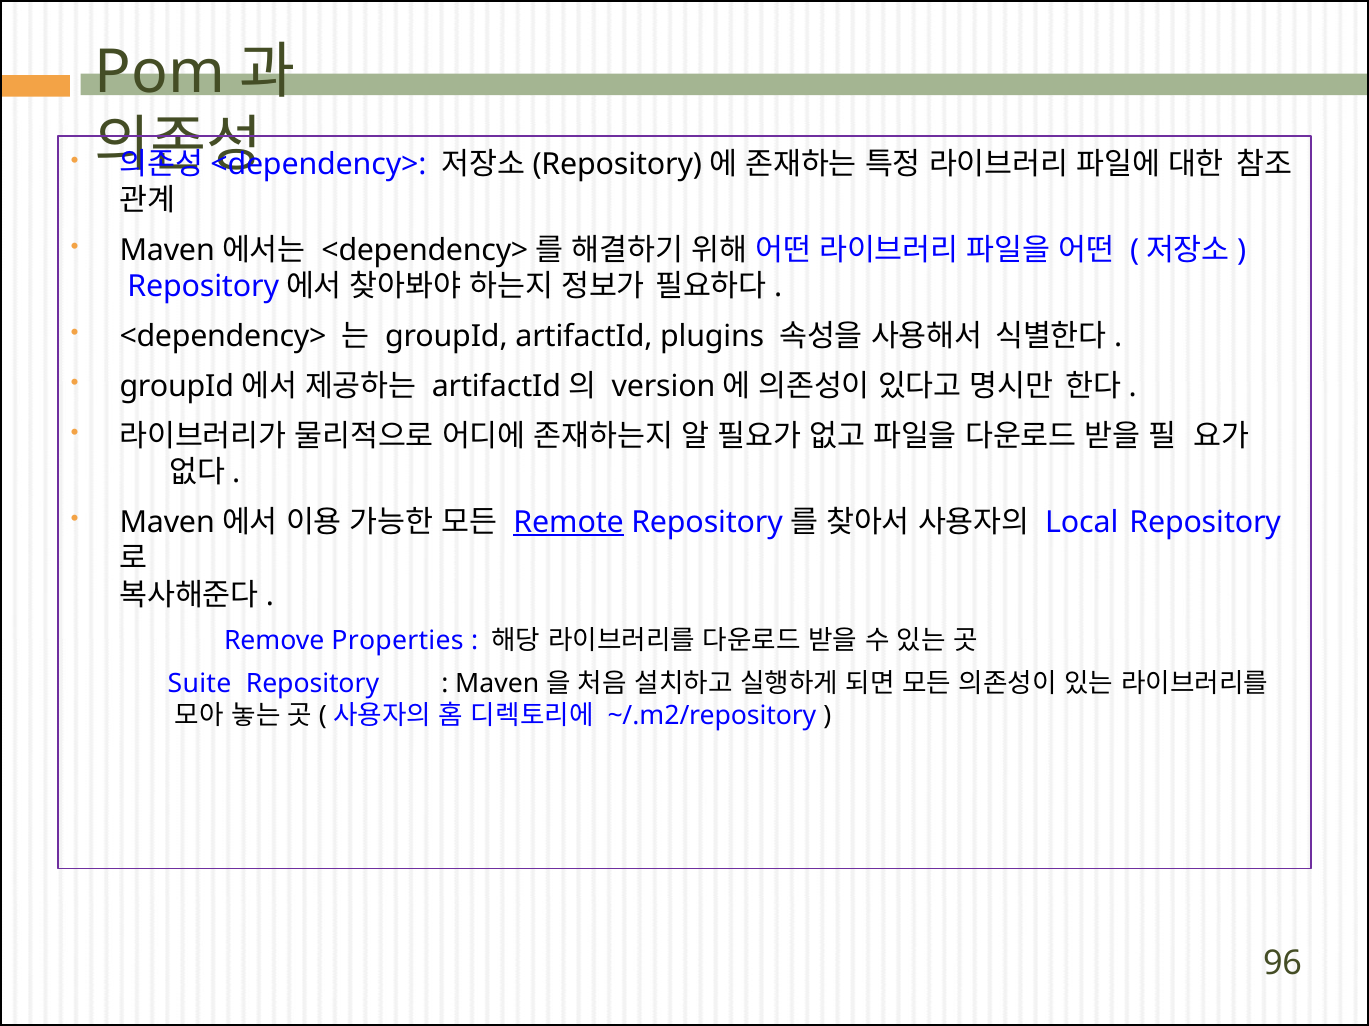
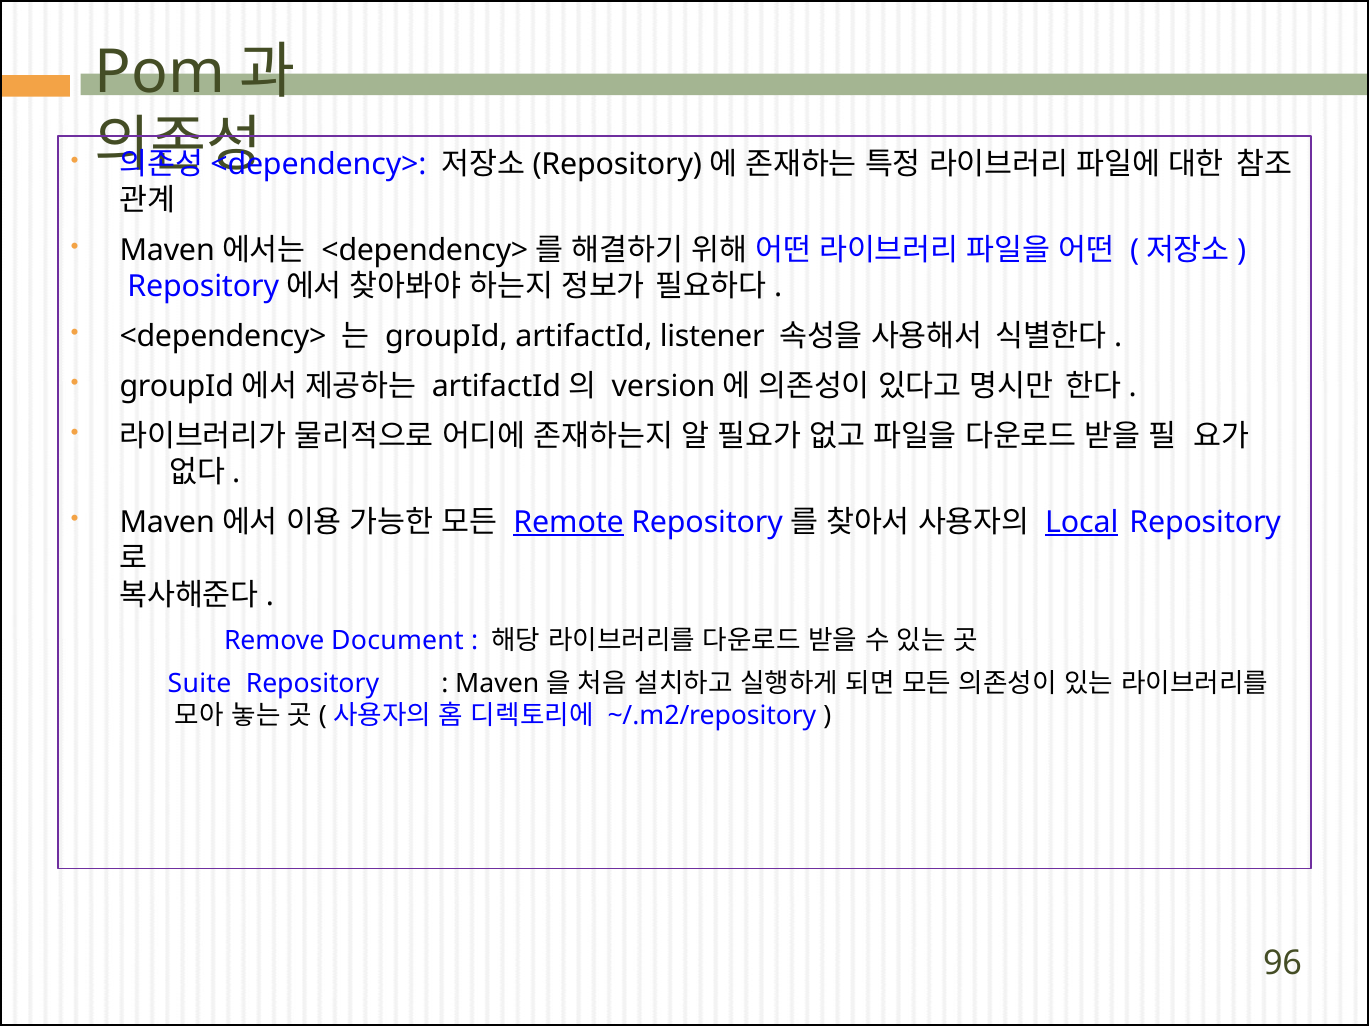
plugins: plugins -> listener
Local underline: none -> present
Properties: Properties -> Document
